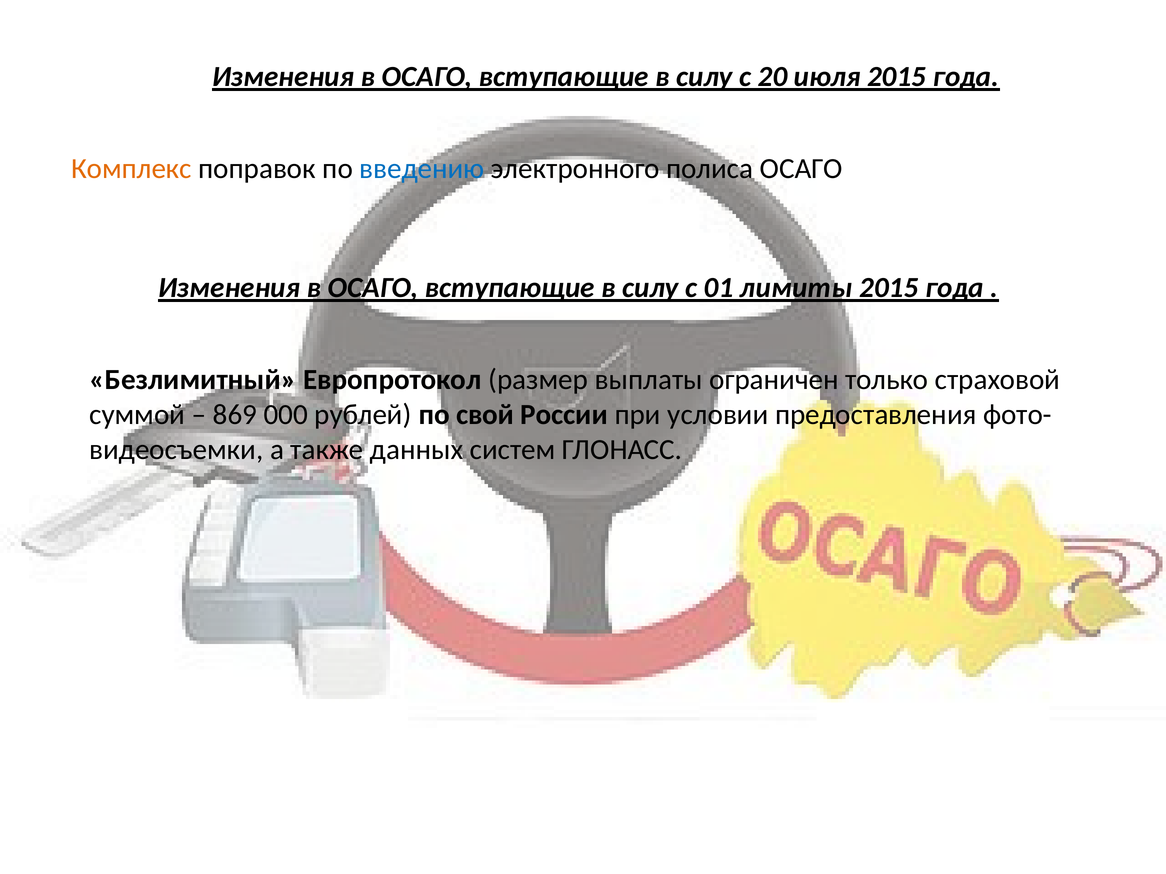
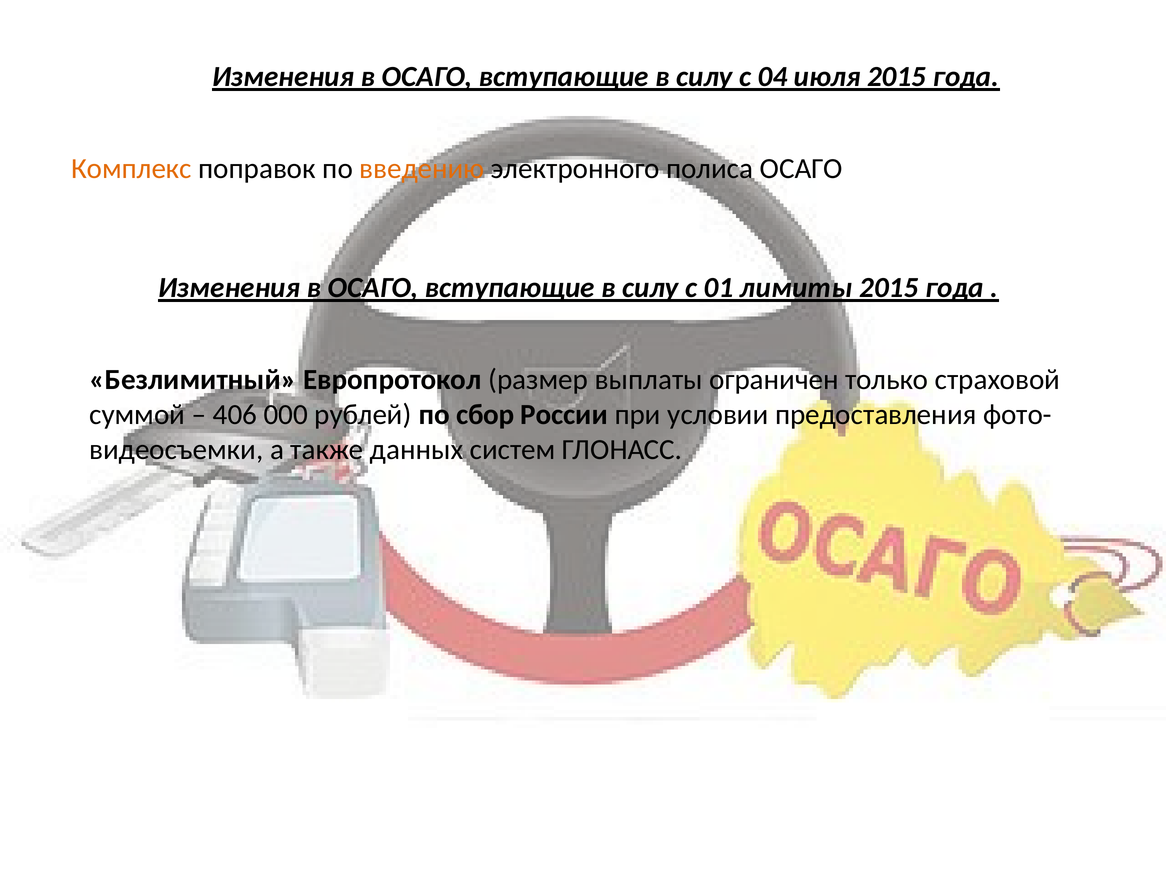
20: 20 -> 04
введению colour: blue -> orange
869: 869 -> 406
свой: свой -> сбор
